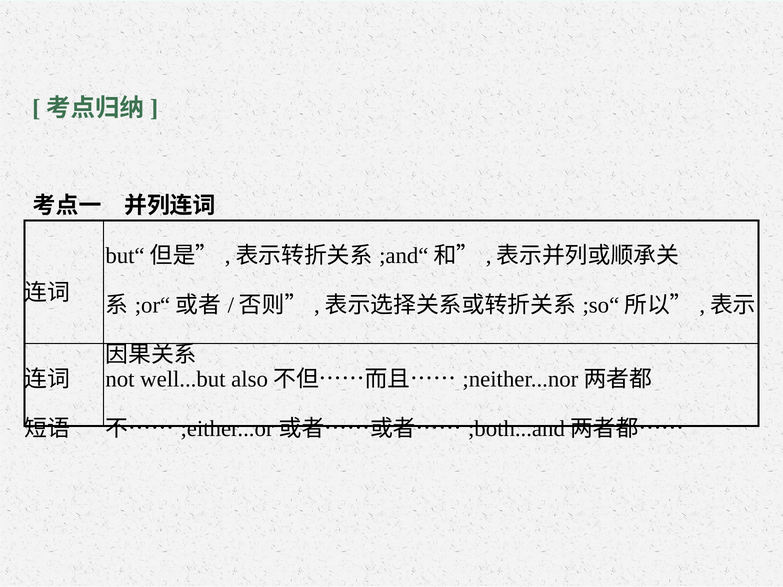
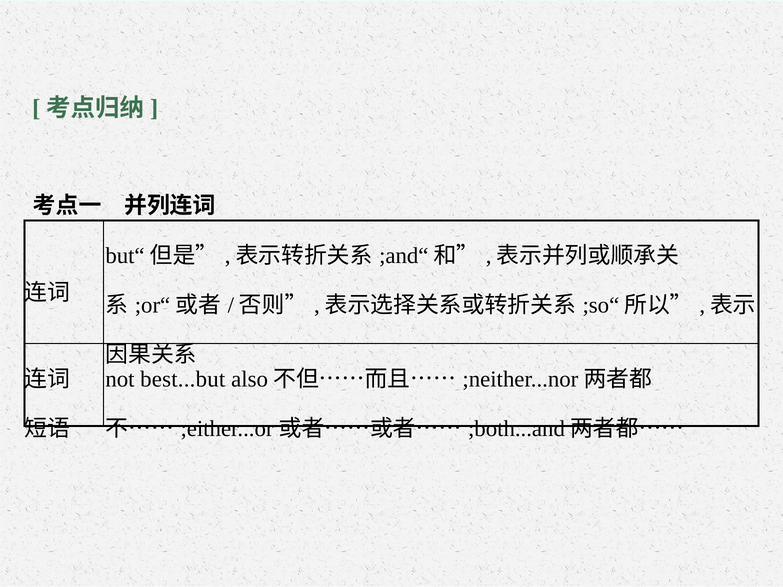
well...but: well...but -> best...but
